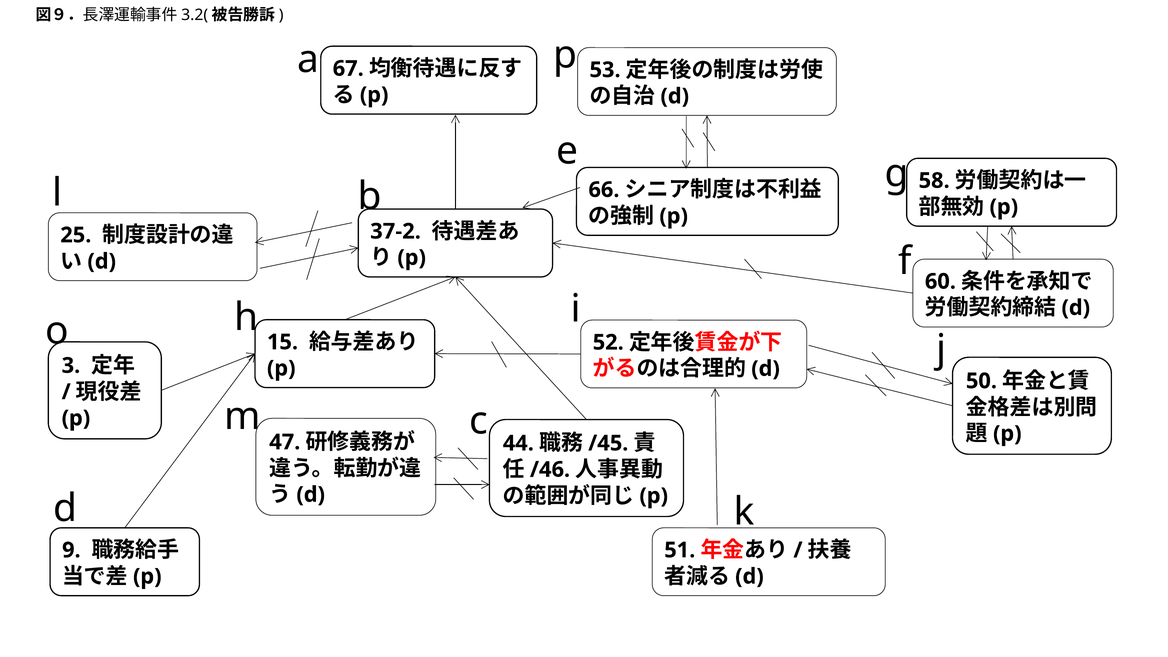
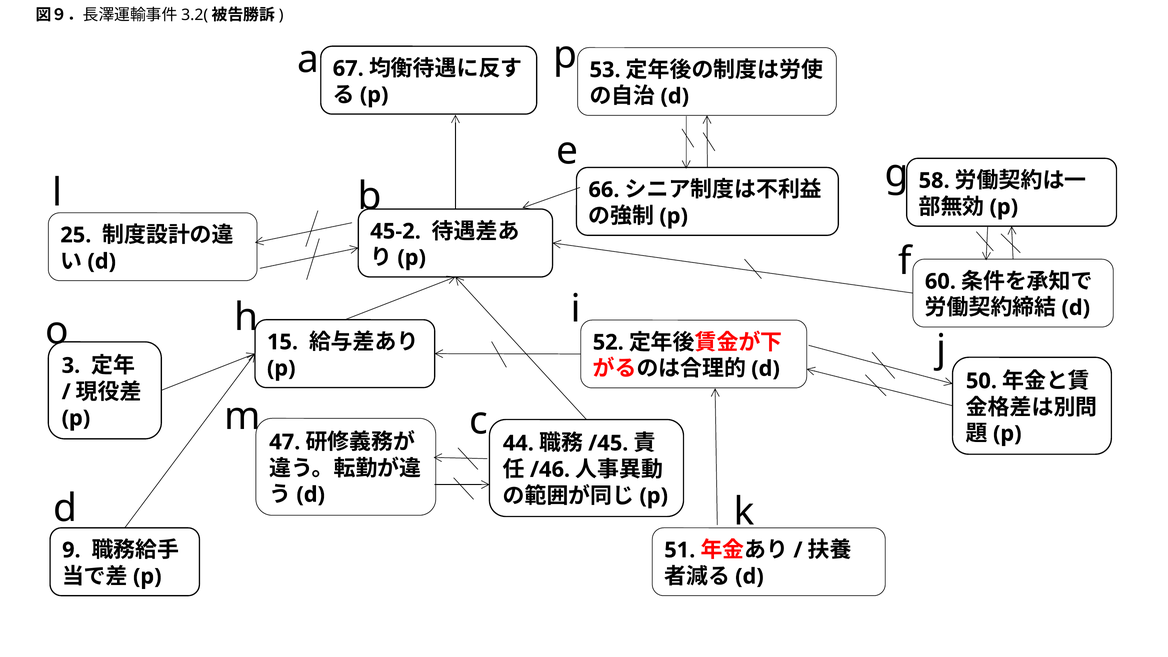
37-2: 37-2 -> 45-2
